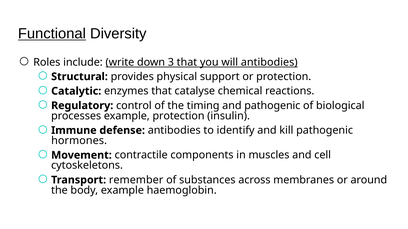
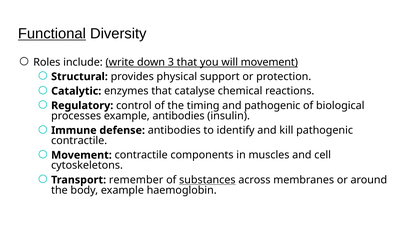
will antibodies: antibodies -> movement
example protection: protection -> antibodies
hormones at (79, 141): hormones -> contractile
substances underline: none -> present
